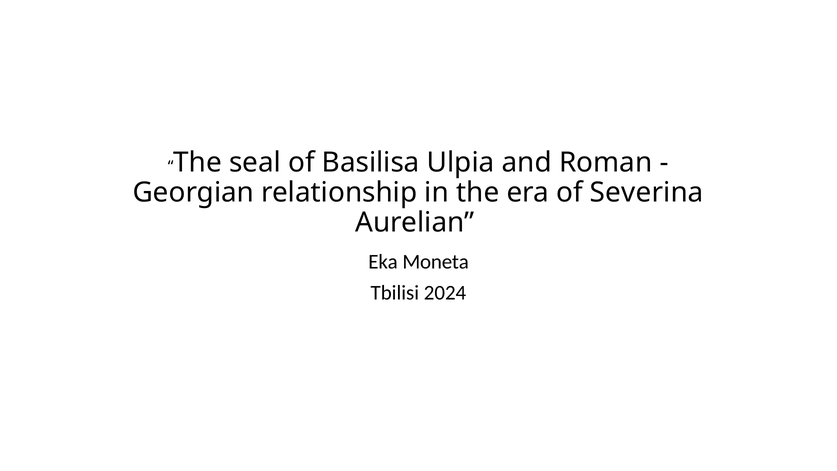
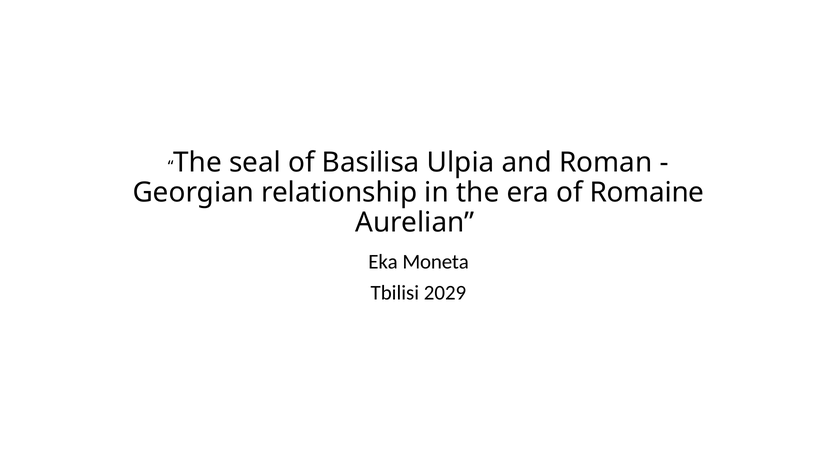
Severina: Severina -> Romaine
2024: 2024 -> 2029
